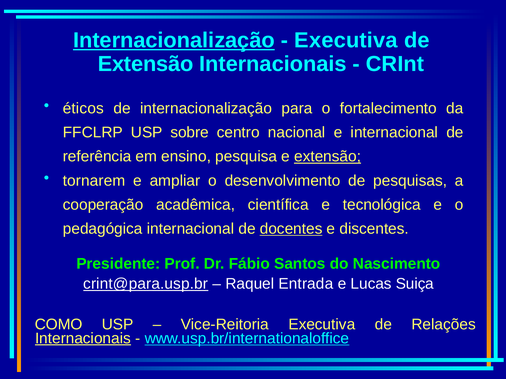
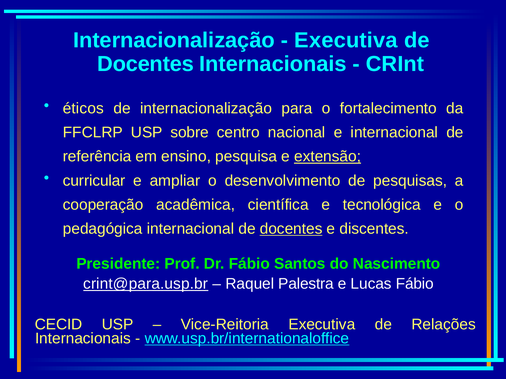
Internacionalização at (174, 40) underline: present -> none
Extensão at (146, 64): Extensão -> Docentes
tornarem: tornarem -> curricular
Entrada: Entrada -> Palestra
Lucas Suiça: Suiça -> Fábio
COMO: COMO -> CECID
Internacionais at (83, 339) underline: present -> none
